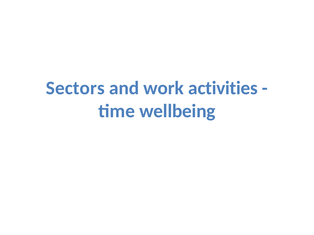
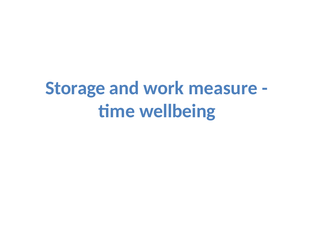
Sectors: Sectors -> Storage
activities: activities -> measure
